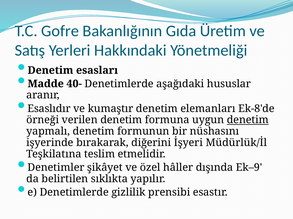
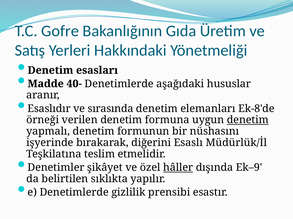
kumaştır: kumaştır -> sırasında
İşyeri: İşyeri -> Esaslı
hâller underline: none -> present
